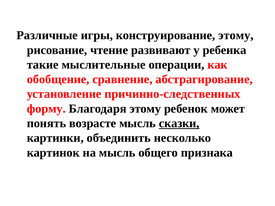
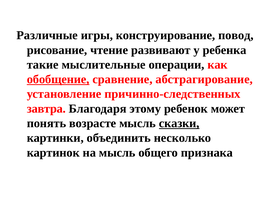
конструирование этому: этому -> повод
обобщение underline: none -> present
форму: форму -> завтра
